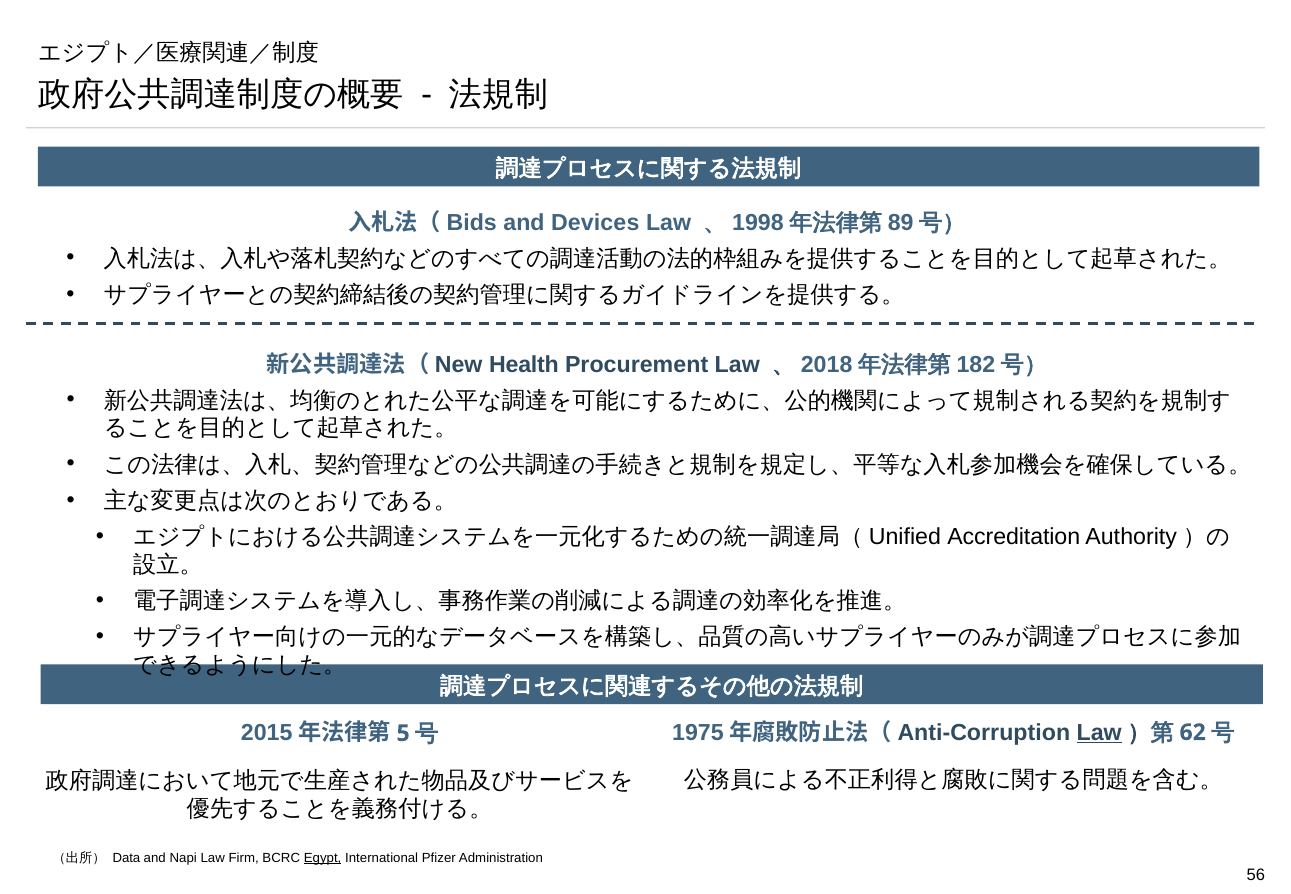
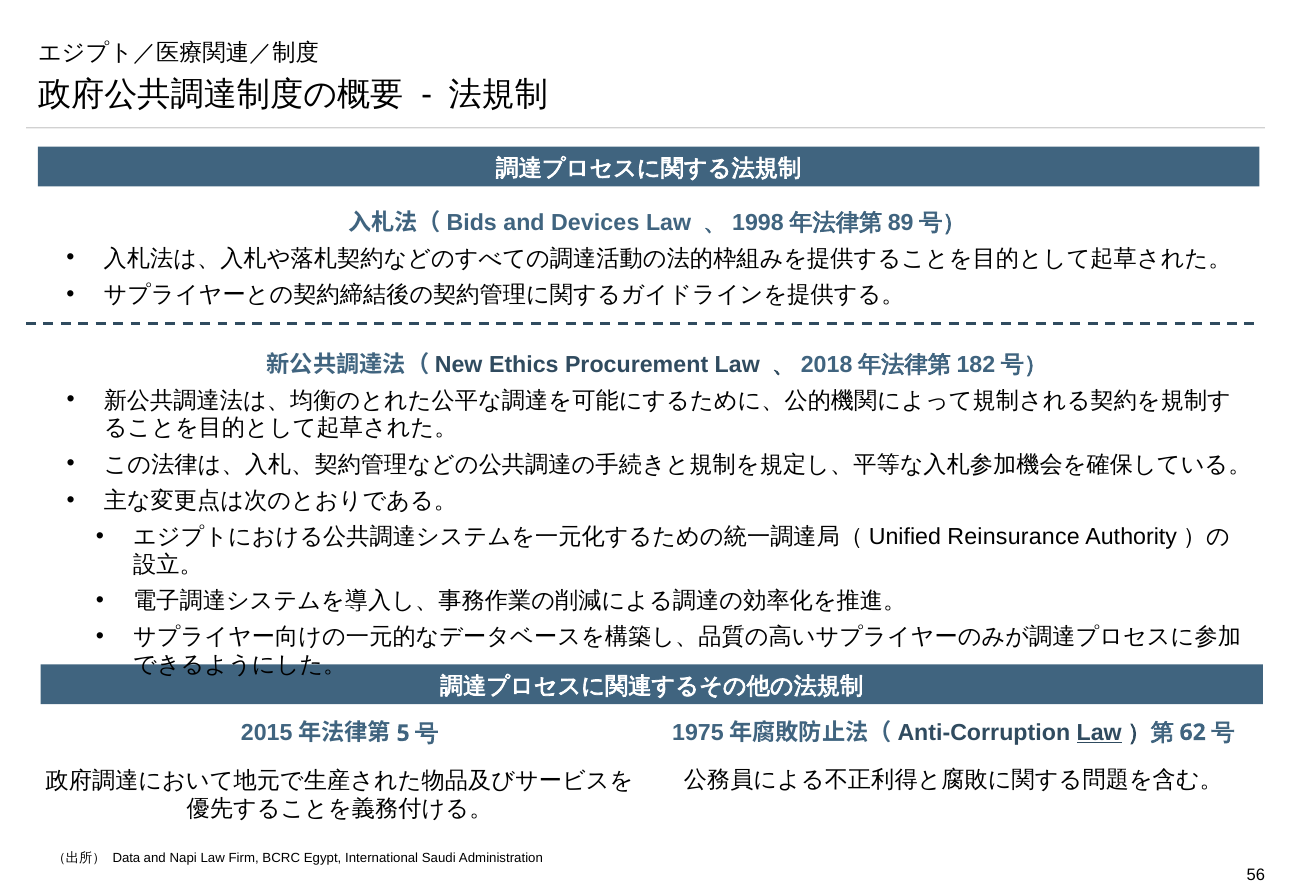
Health: Health -> Ethics
Accreditation: Accreditation -> Reinsurance
Egypt underline: present -> none
Pfizer: Pfizer -> Saudi
